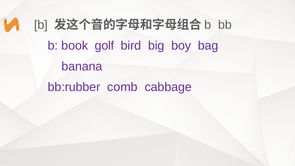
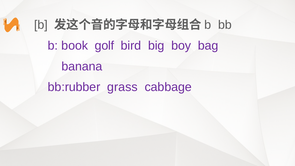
comb: comb -> grass
